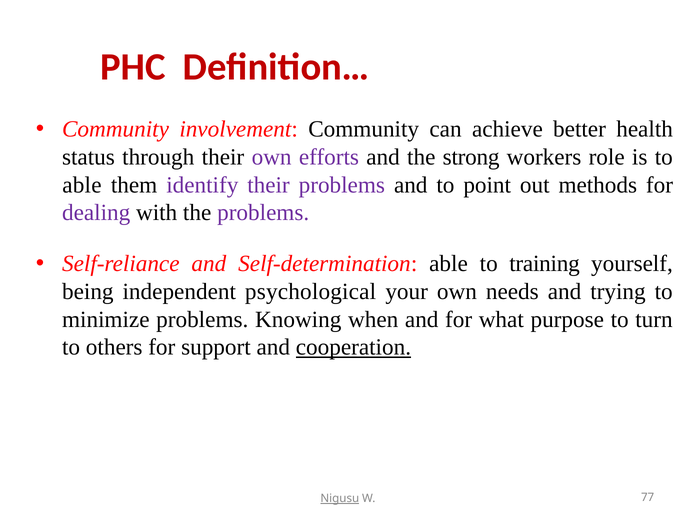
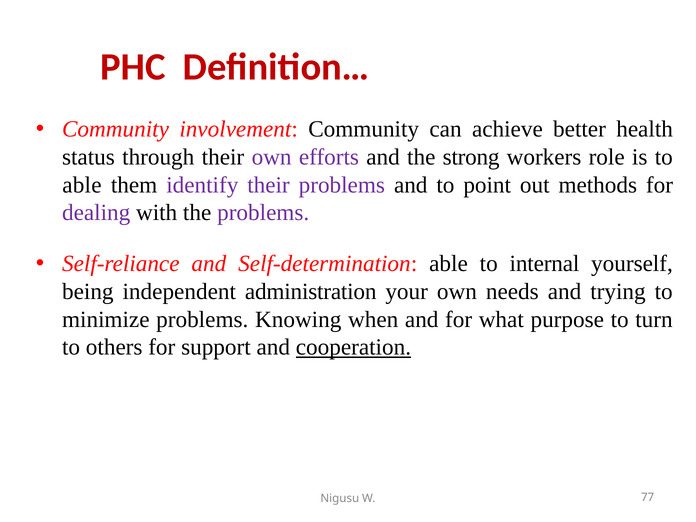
training: training -> internal
psychological: psychological -> administration
Nigusu underline: present -> none
